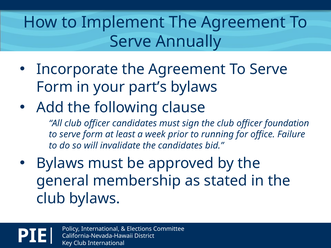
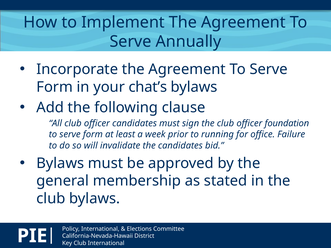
part’s: part’s -> chat’s
